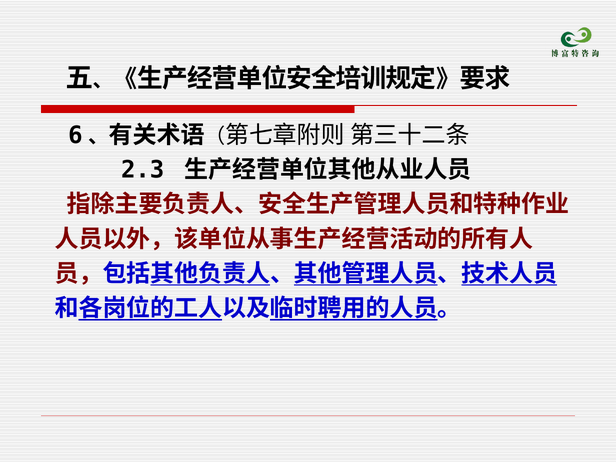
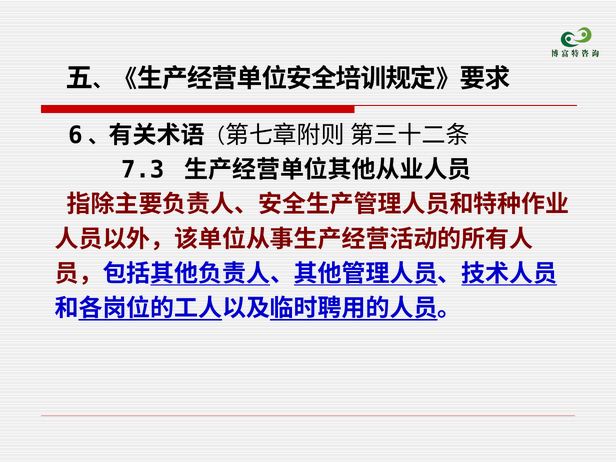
2.3: 2.3 -> 7.3
